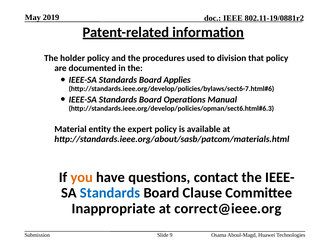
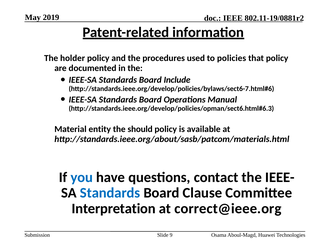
division: division -> policies
Applies: Applies -> Include
expert: expert -> should
you colour: orange -> blue
Inappropriate: Inappropriate -> Interpretation
